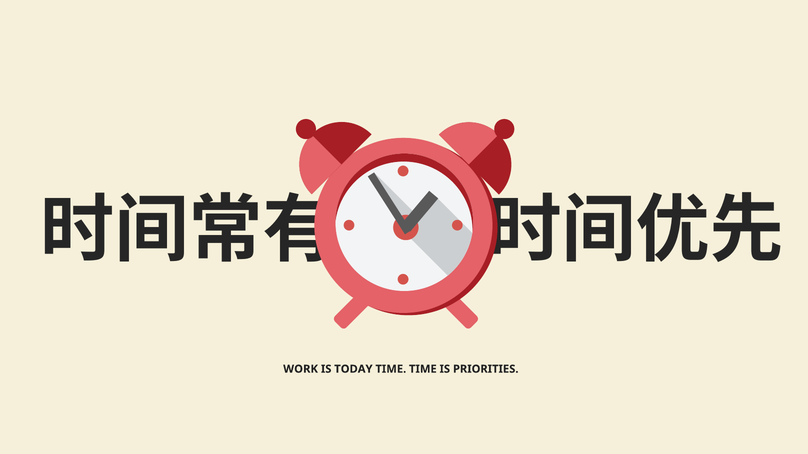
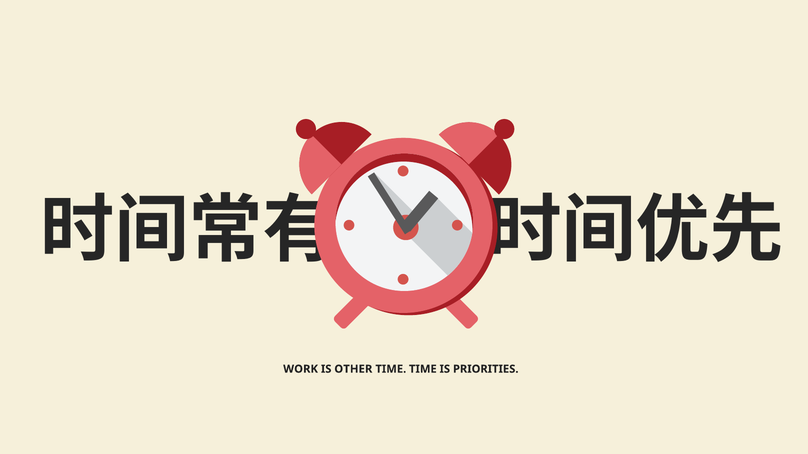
TODAY: TODAY -> OTHER
